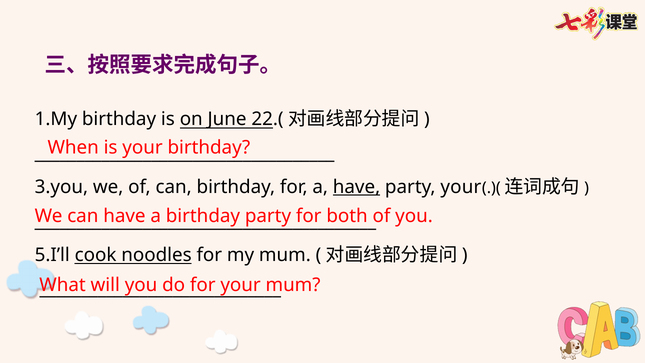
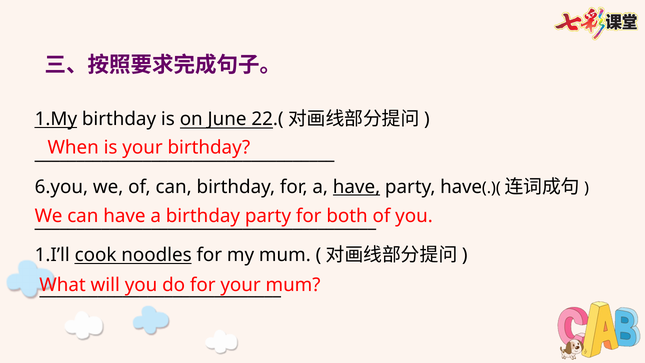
1.My underline: none -> present
3.you: 3.you -> 6.you
party your: your -> have
5.I’ll: 5.I’ll -> 1.I’ll
